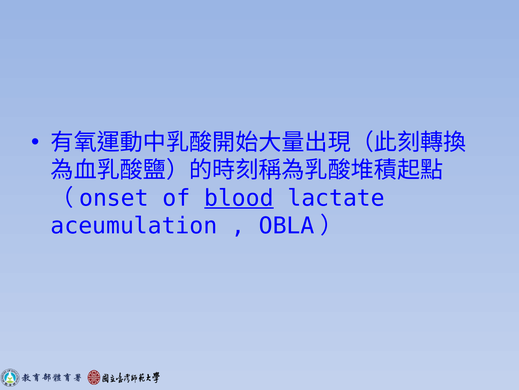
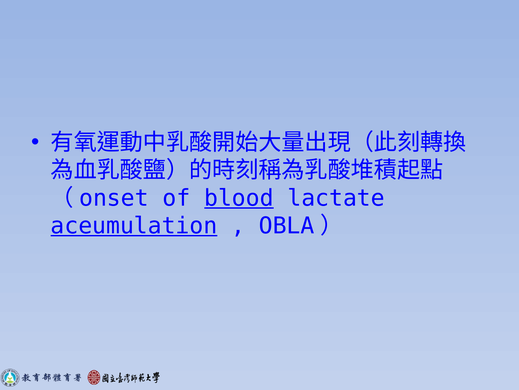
aceumulation underline: none -> present
